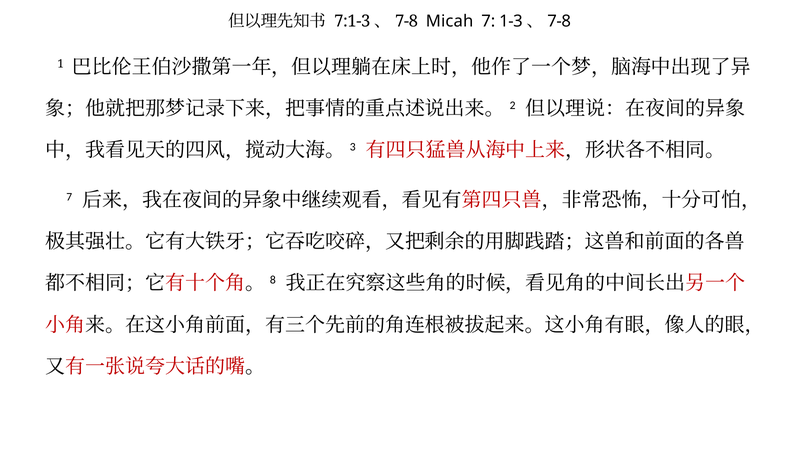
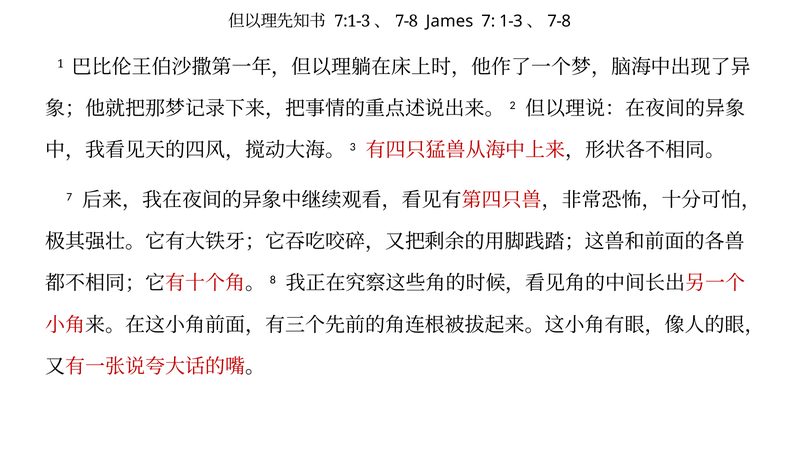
Micah: Micah -> James
